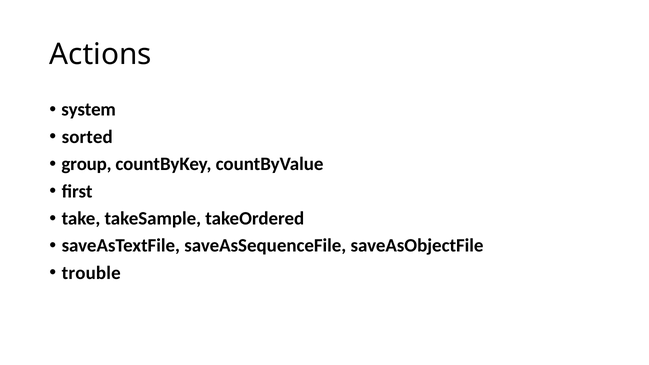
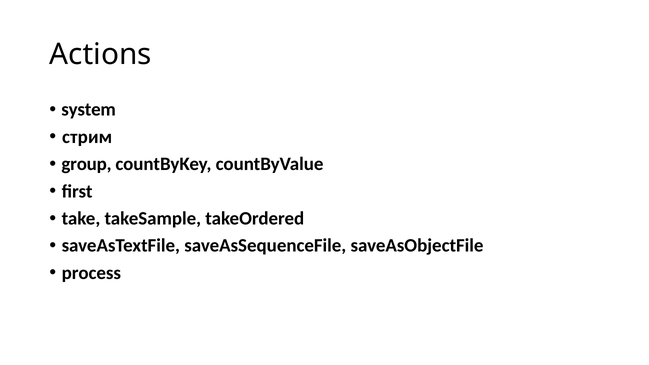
sorted: sorted -> стрим
trouble: trouble -> process
